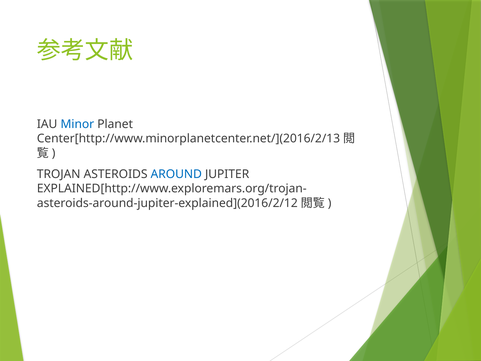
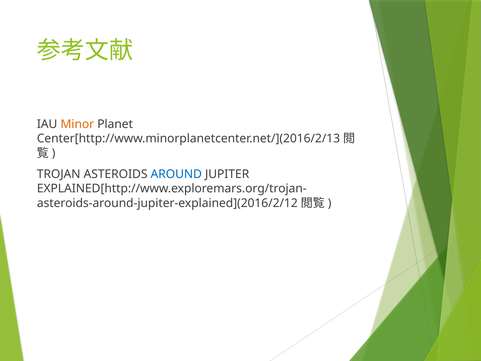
Minor colour: blue -> orange
